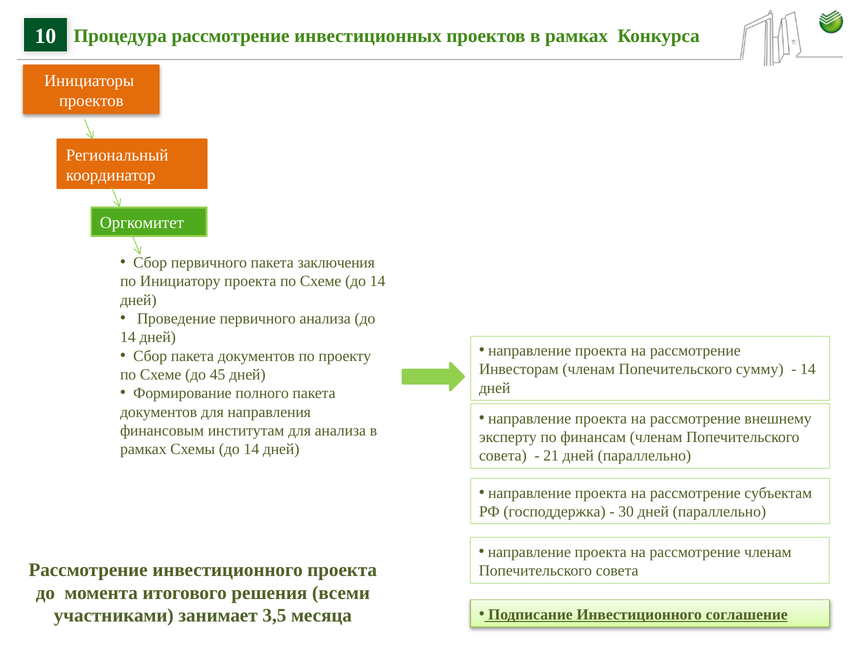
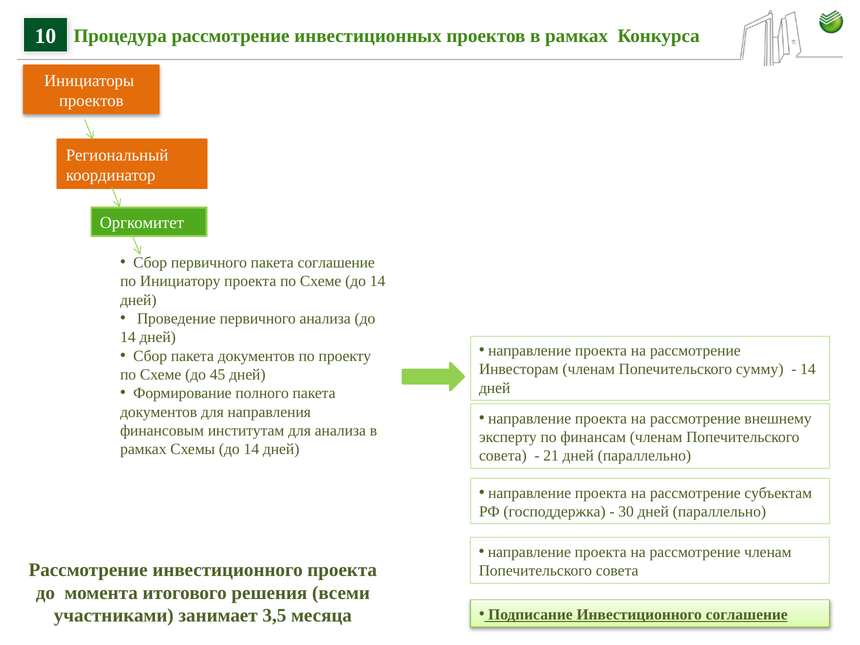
пакета заключения: заключения -> соглашение
